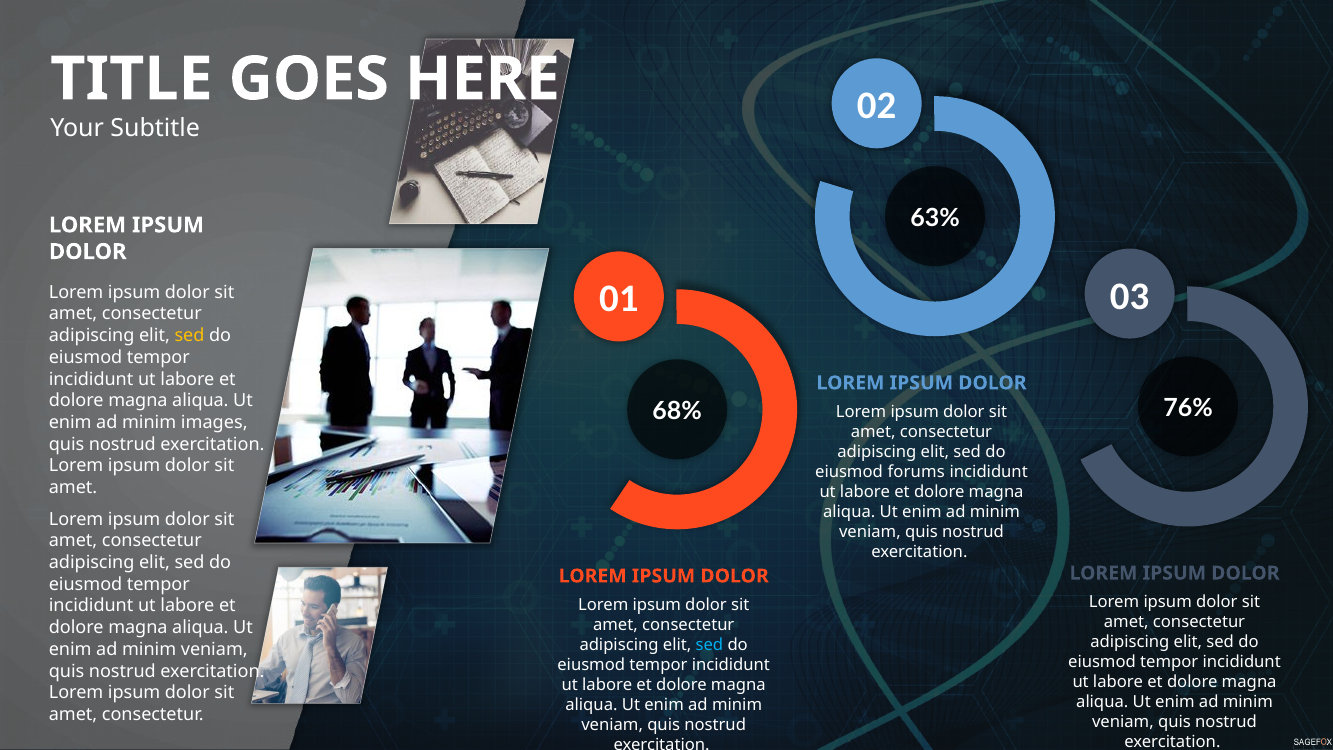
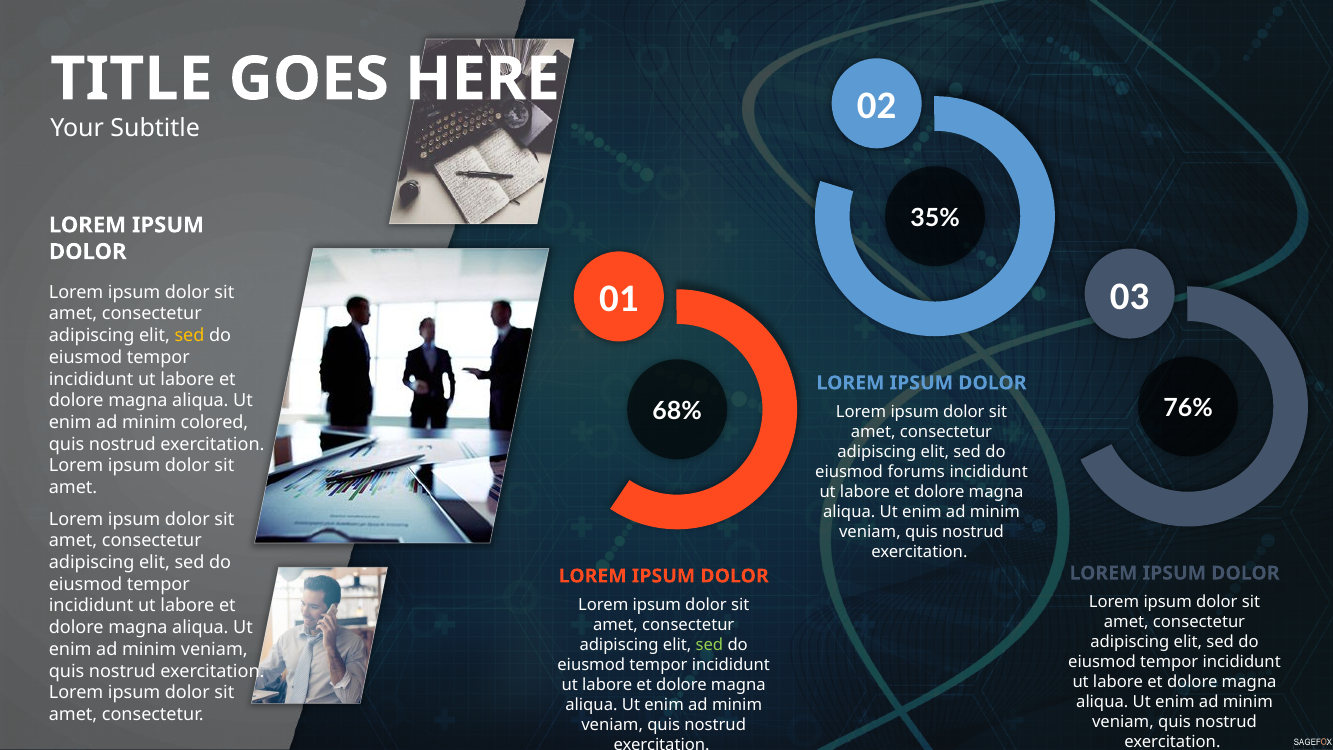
63%: 63% -> 35%
images: images -> colored
sed at (709, 645) colour: light blue -> light green
